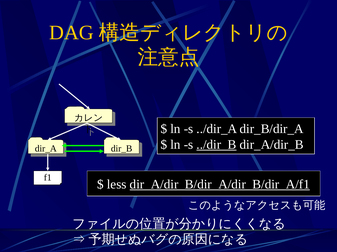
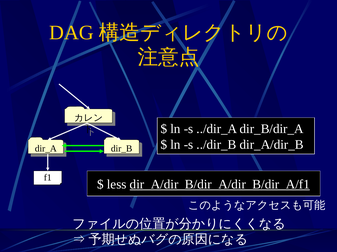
../dir_B underline: present -> none
